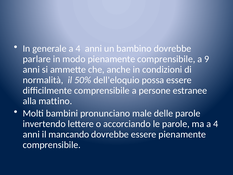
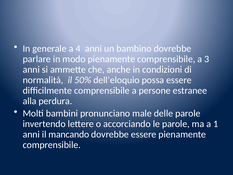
9: 9 -> 3
mattino: mattino -> perdura
ma a 4: 4 -> 1
